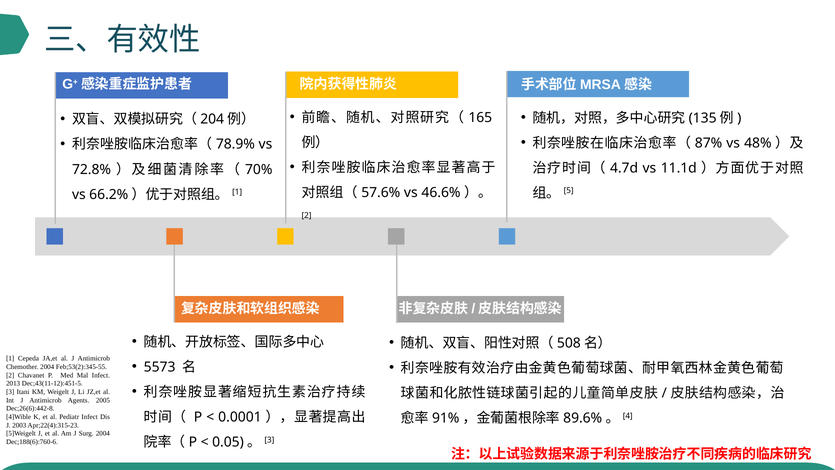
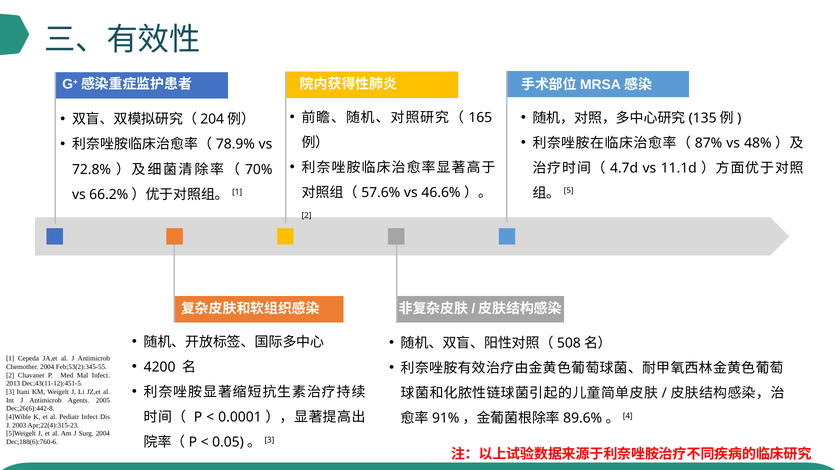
5573: 5573 -> 4200
